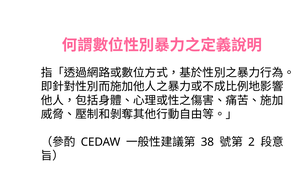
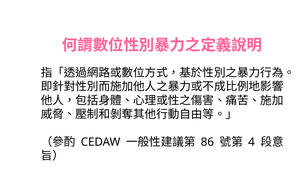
38: 38 -> 86
2: 2 -> 4
